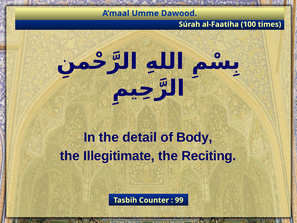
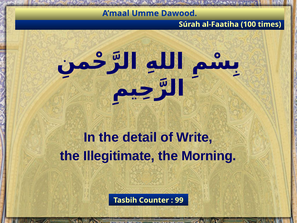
Body: Body -> Write
Reciting: Reciting -> Morning
